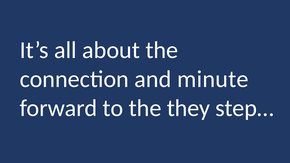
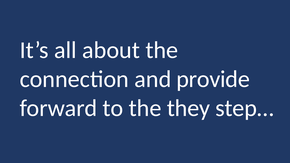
minute: minute -> provide
